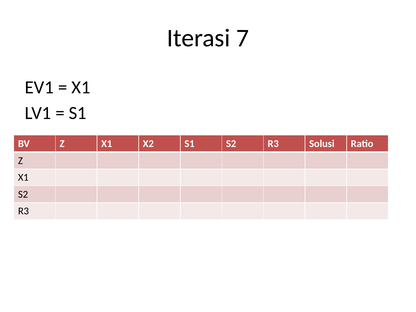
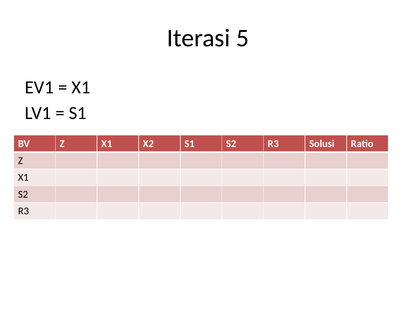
7: 7 -> 5
